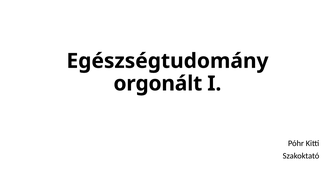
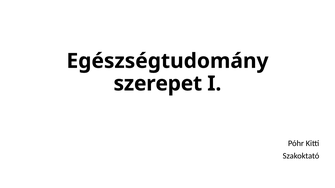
orgonált: orgonált -> szerepet
